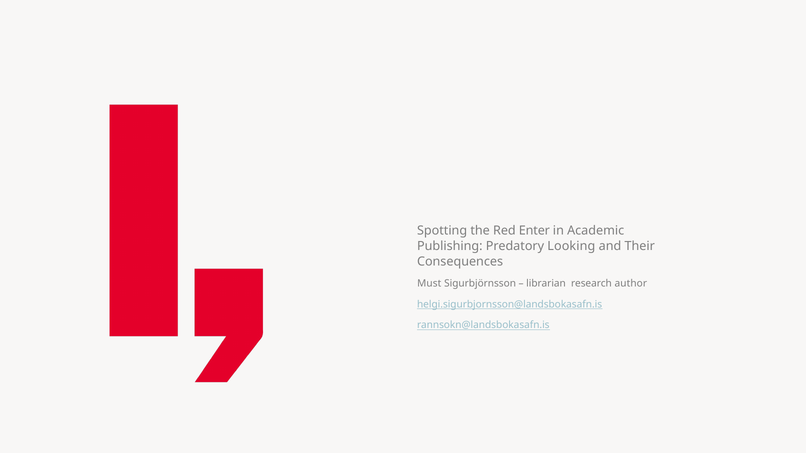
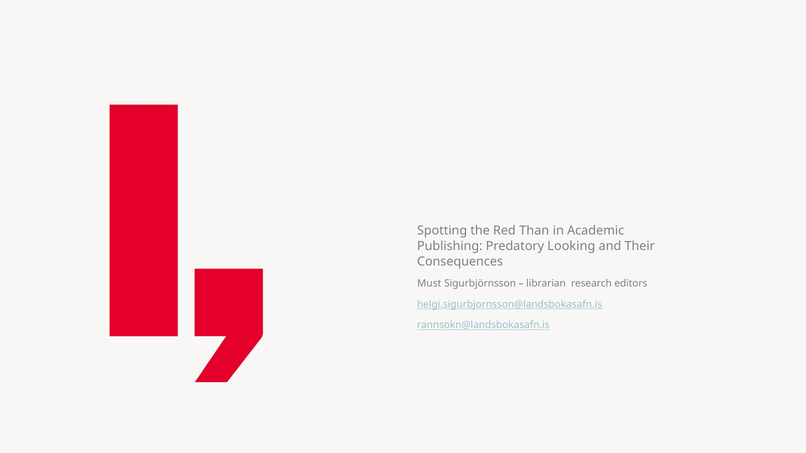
Enter: Enter -> Than
author: author -> editors
